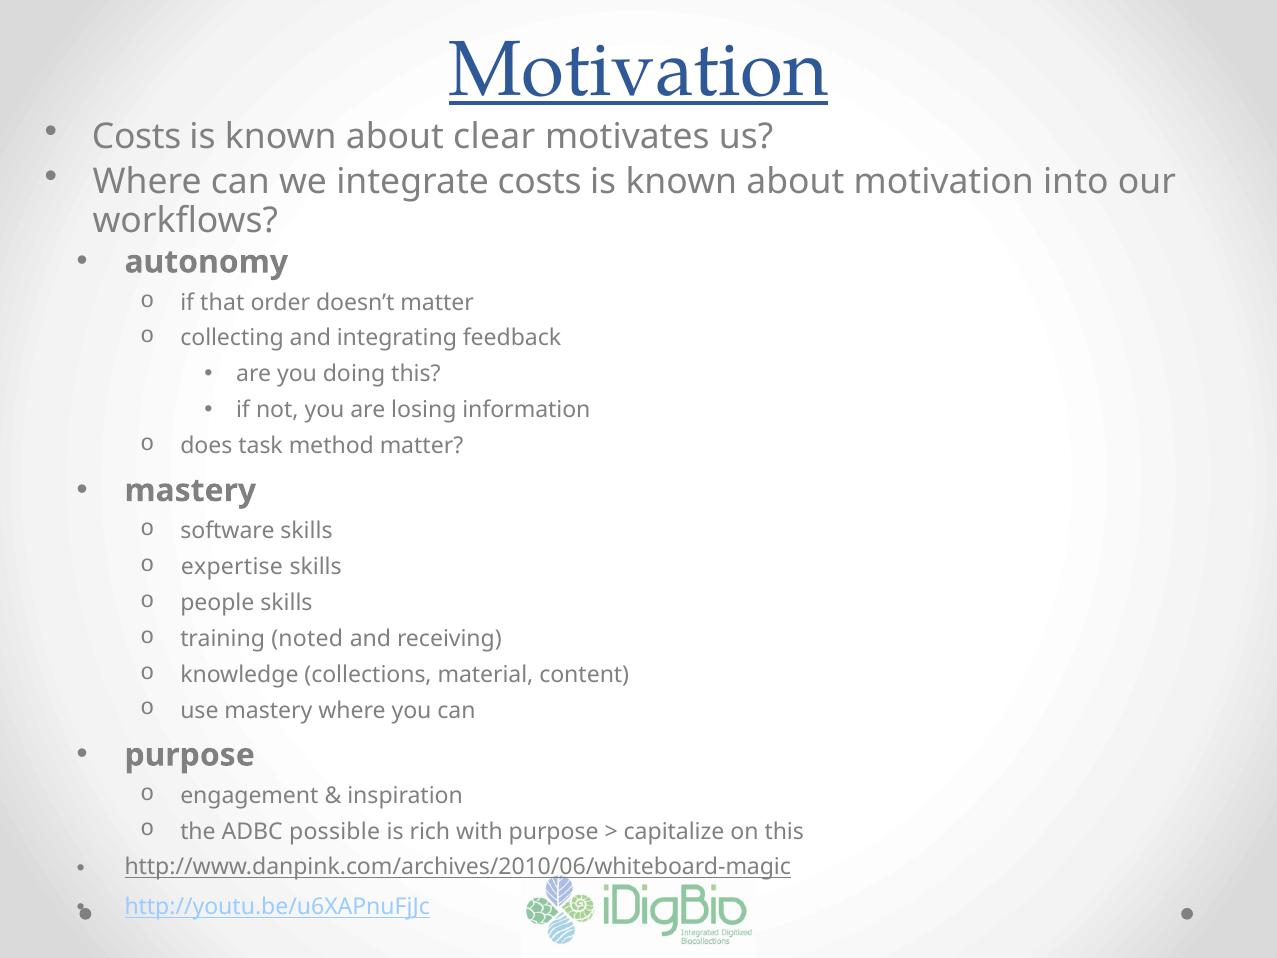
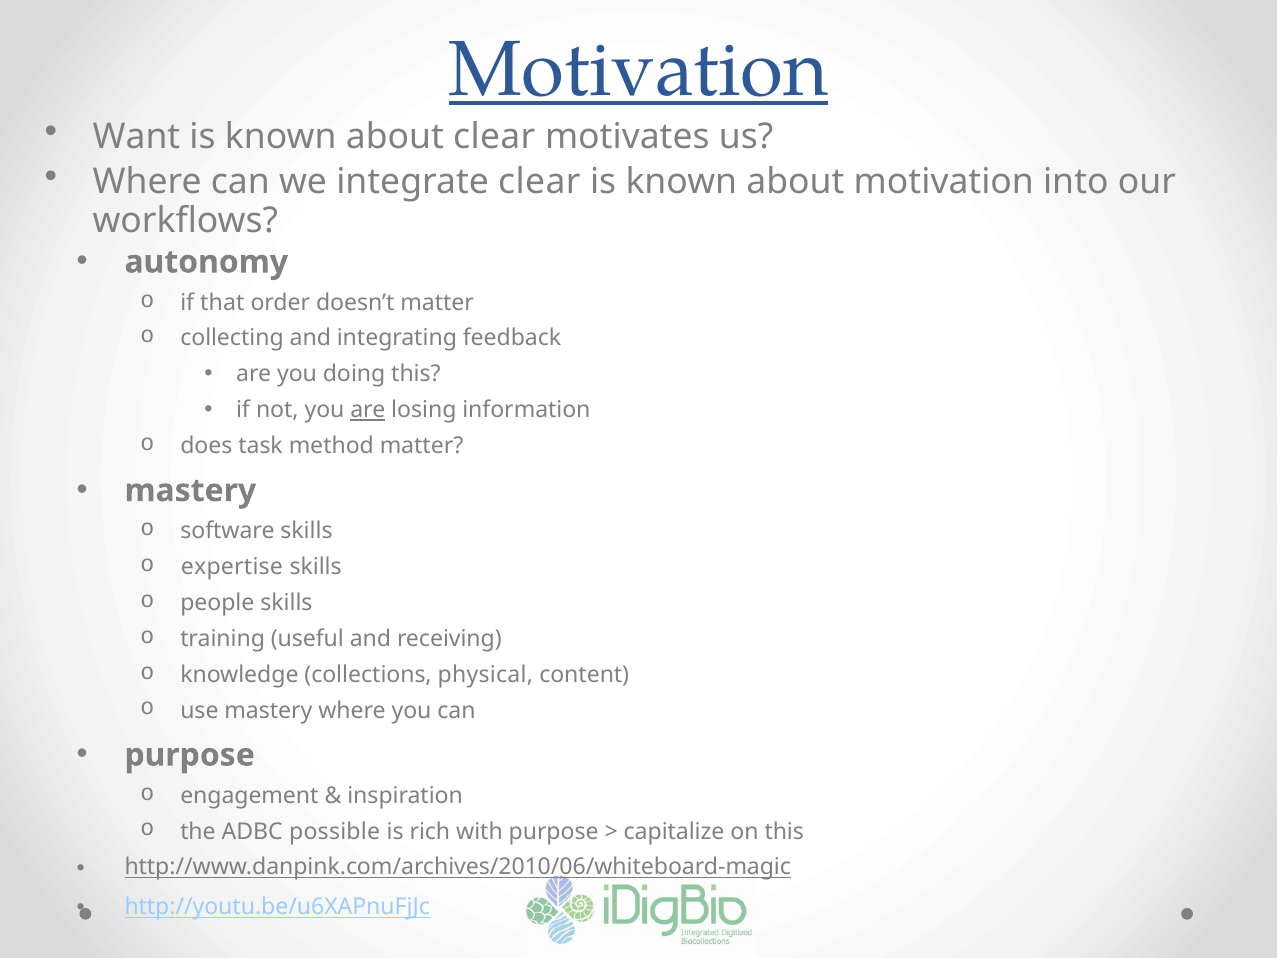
Costs at (137, 137): Costs -> Want
integrate costs: costs -> clear
are at (368, 410) underline: none -> present
noted: noted -> useful
material: material -> physical
